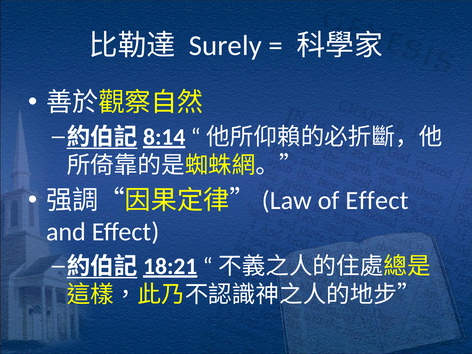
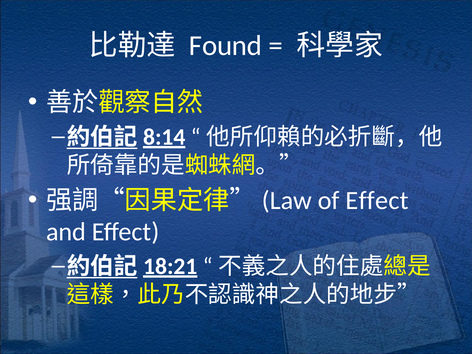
Surely: Surely -> Found
